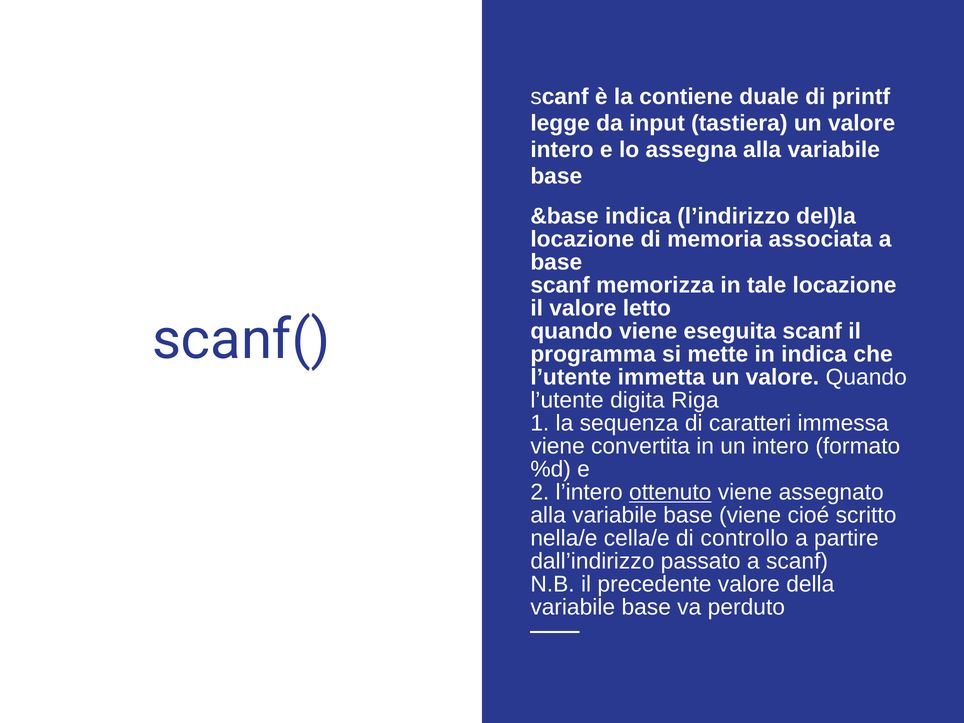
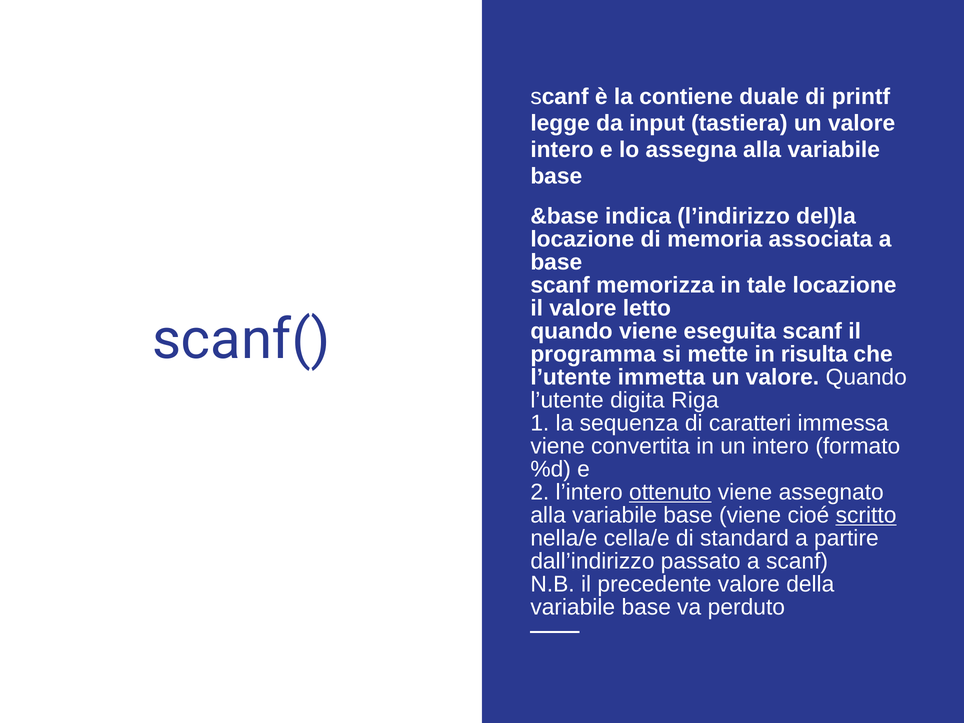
in indica: indica -> risulta
scritto underline: none -> present
controllo: controllo -> standard
